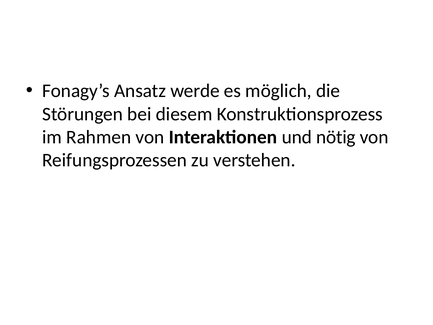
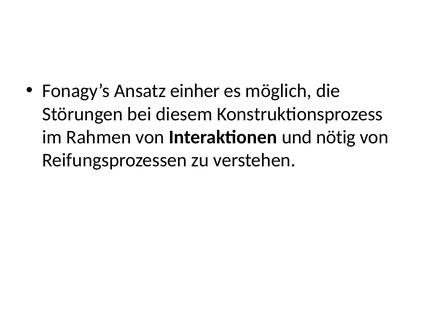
werde: werde -> einher
